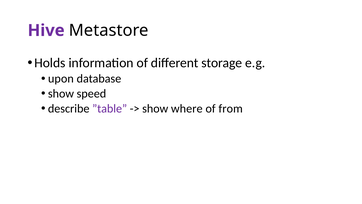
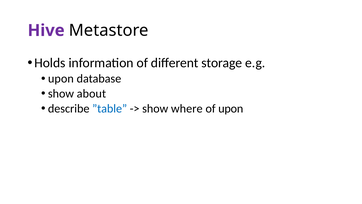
speed: speed -> about
”table colour: purple -> blue
of from: from -> upon
